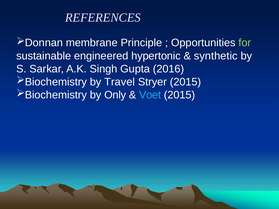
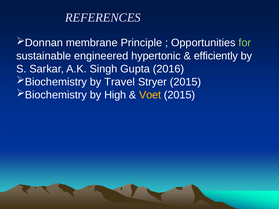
synthetic: synthetic -> efficiently
Only: Only -> High
Voet colour: light blue -> yellow
